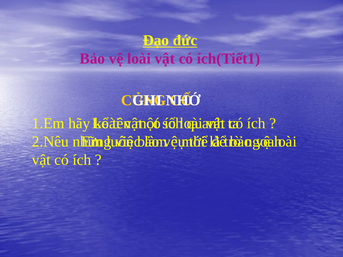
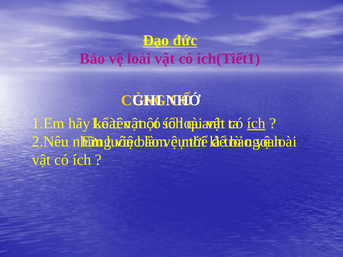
ích at (256, 123) underline: none -> present
